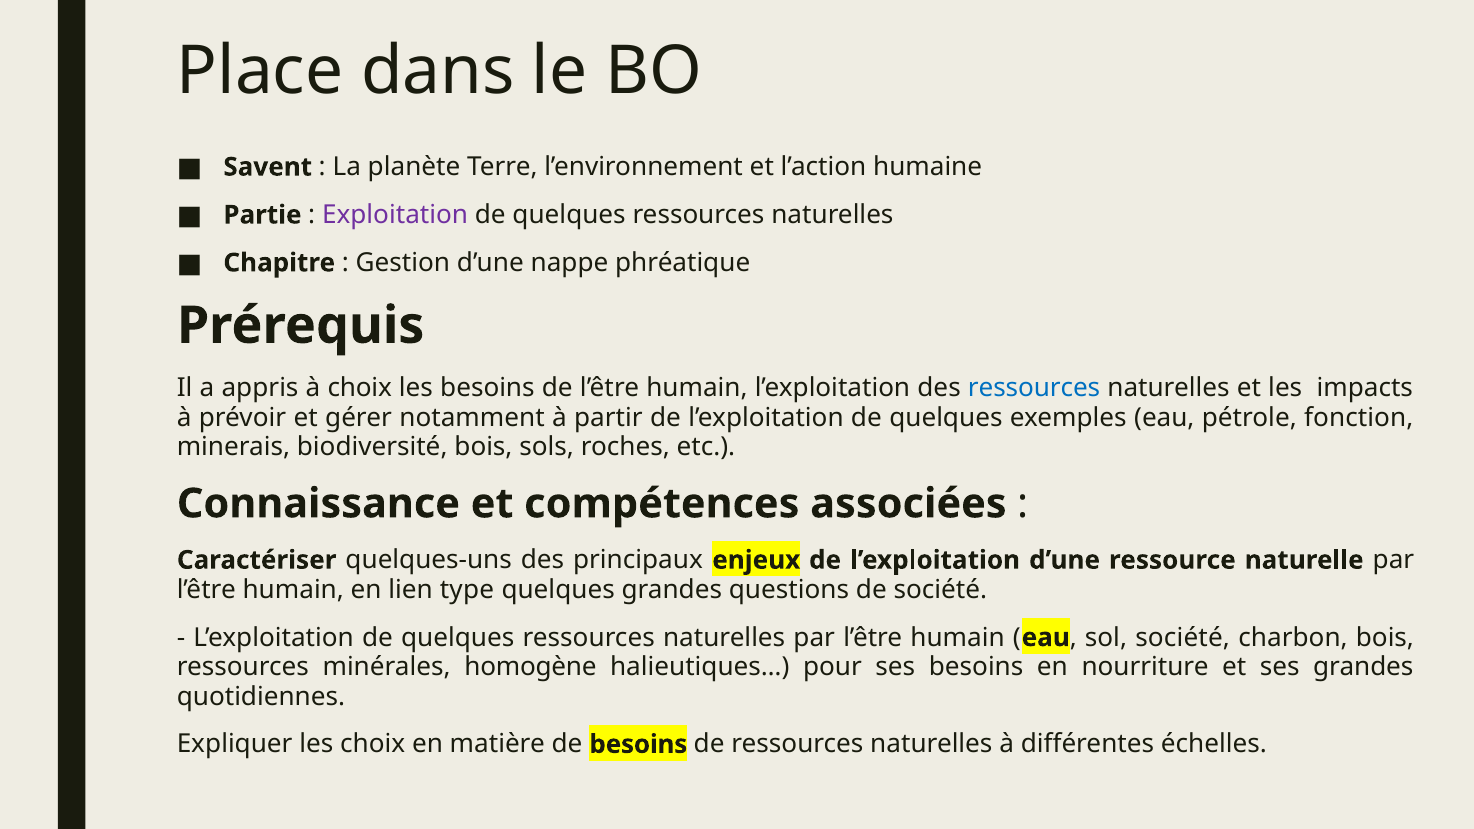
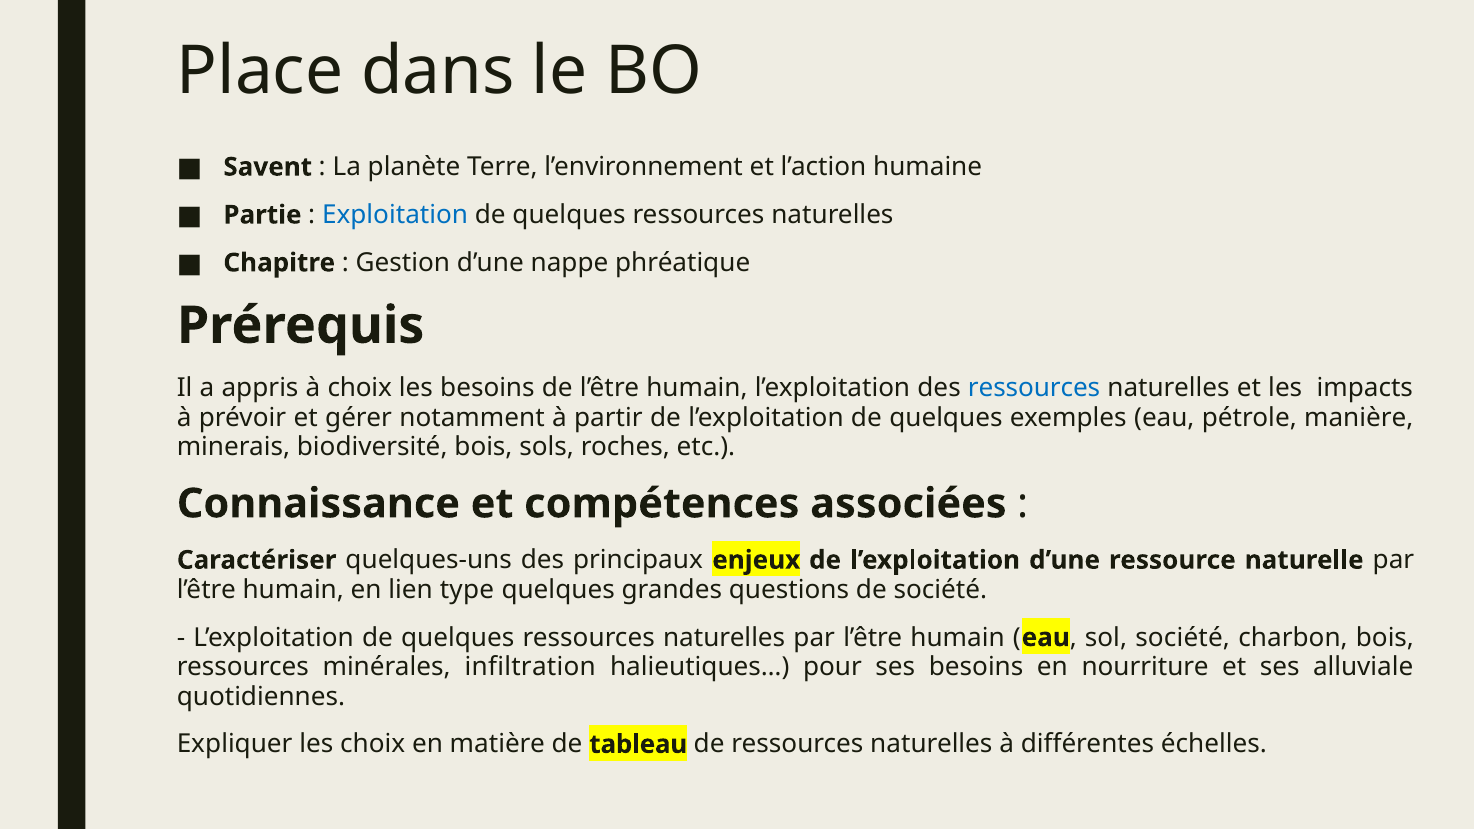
Exploitation colour: purple -> blue
fonction: fonction -> manière
homogène: homogène -> infiltration
ses grandes: grandes -> alluviale
de besoins: besoins -> tableau
